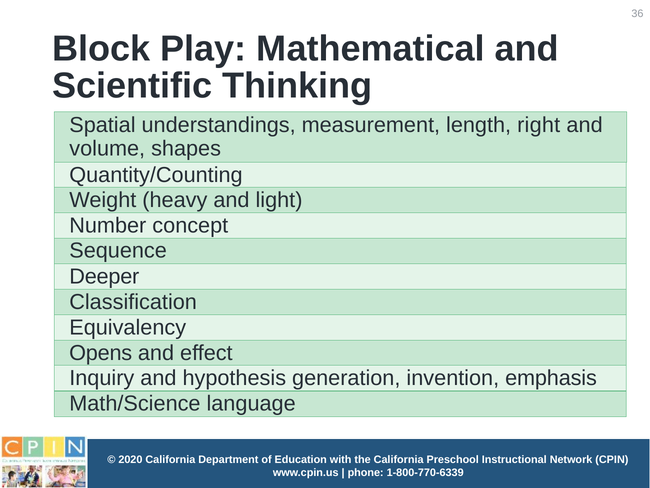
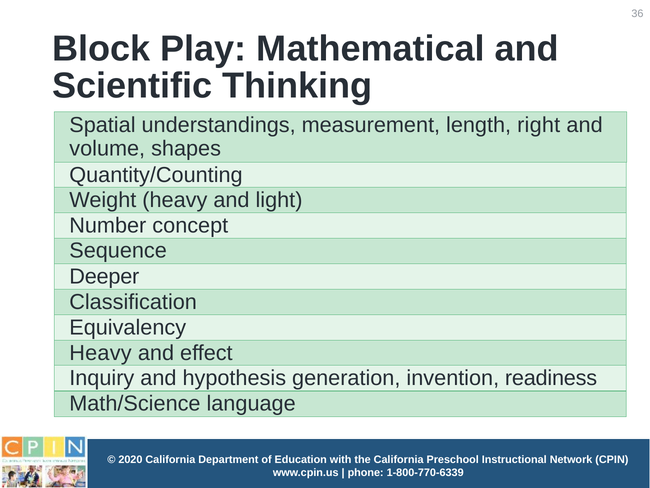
Opens at (101, 352): Opens -> Heavy
emphasis: emphasis -> readiness
